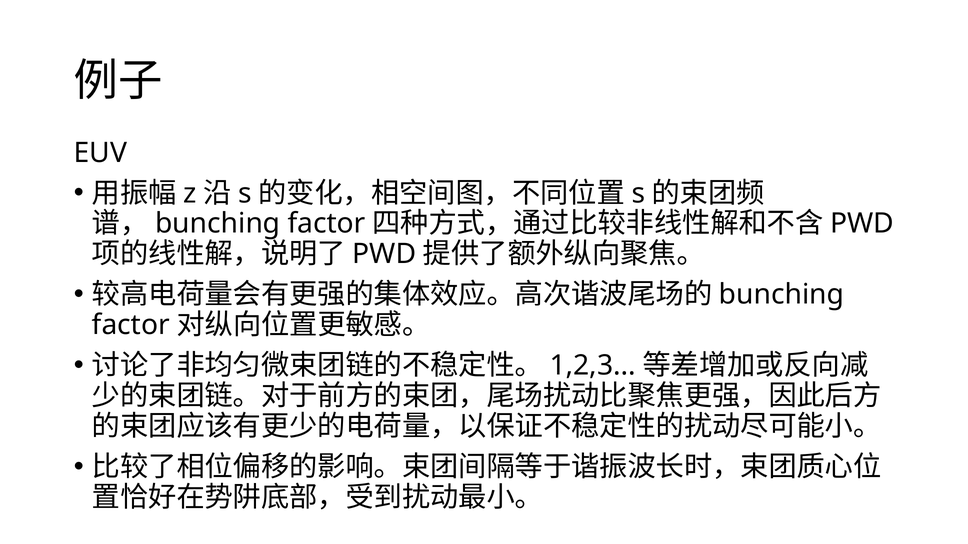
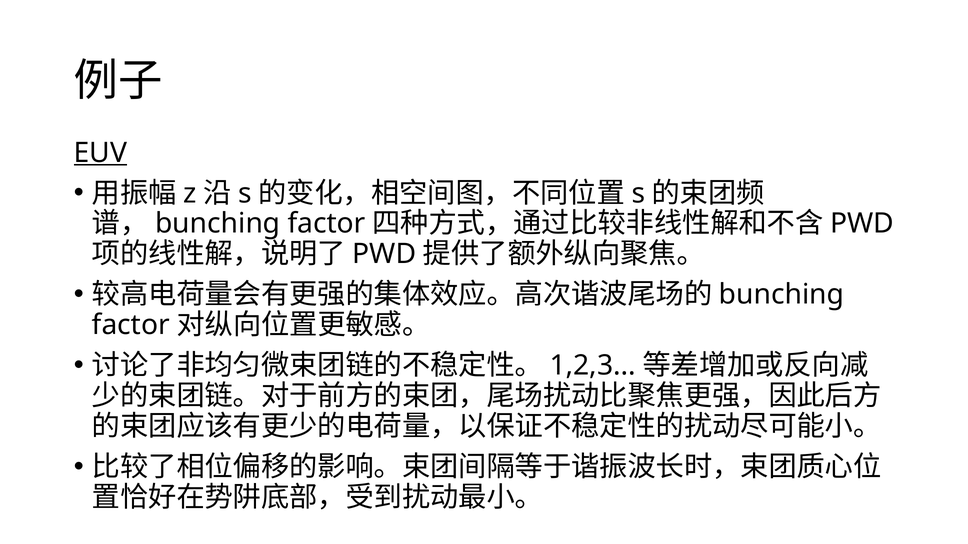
EUV underline: none -> present
